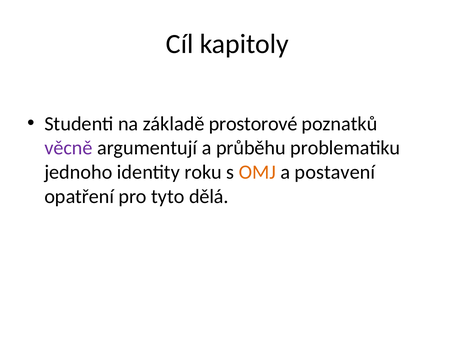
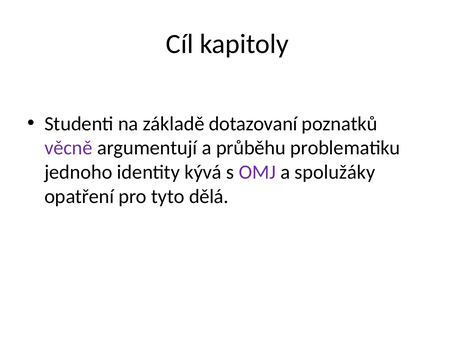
prostorové: prostorové -> dotazovaní
roku: roku -> kývá
OMJ colour: orange -> purple
postavení: postavení -> spolužáky
